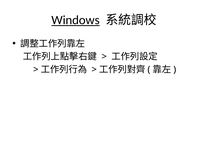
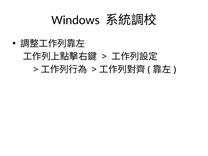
Windows underline: present -> none
